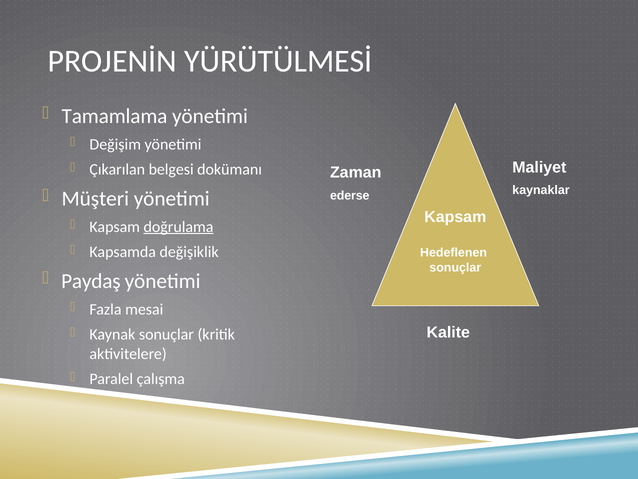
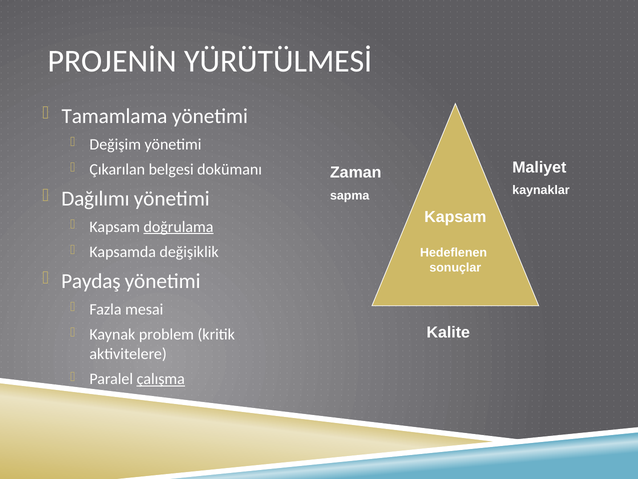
Müşteri: Müşteri -> Dağılımı
ederse: ederse -> sapma
Kaynak sonuçlar: sonuçlar -> problem
çalışma underline: none -> present
